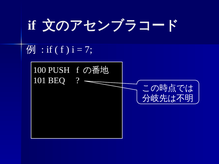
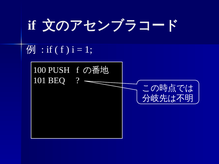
7: 7 -> 1
